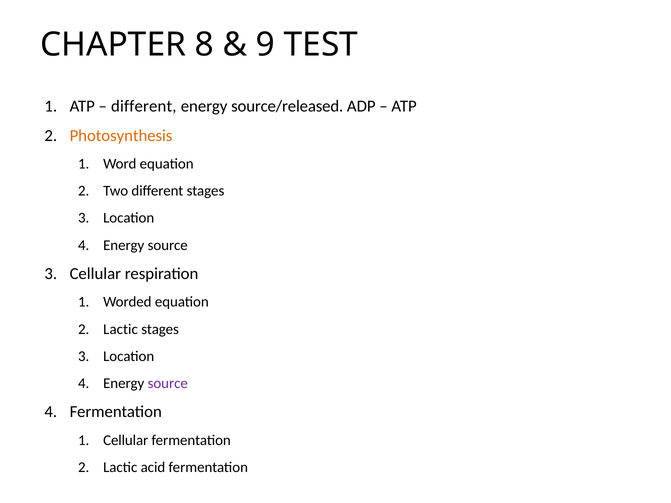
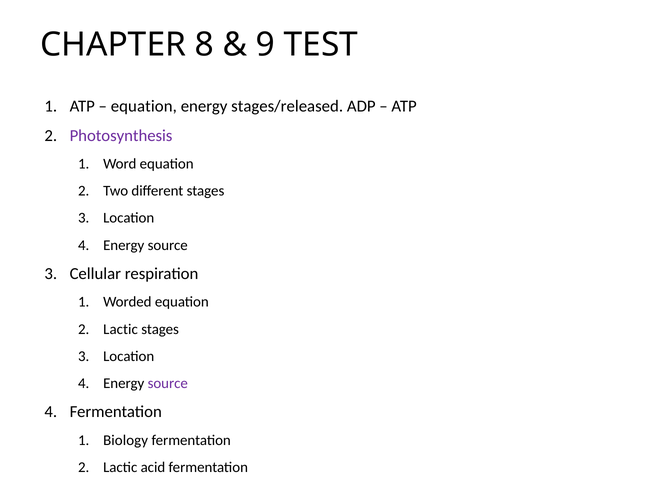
different at (144, 106): different -> equation
source/released: source/released -> stages/released
Photosynthesis colour: orange -> purple
Cellular at (126, 440): Cellular -> Biology
